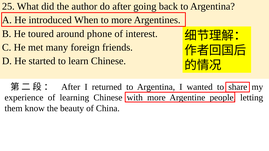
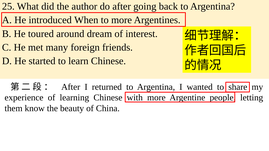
phone: phone -> dream
